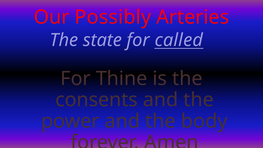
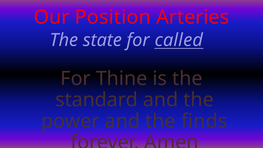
Possibly: Possibly -> Position
consents: consents -> standard
body: body -> finds
